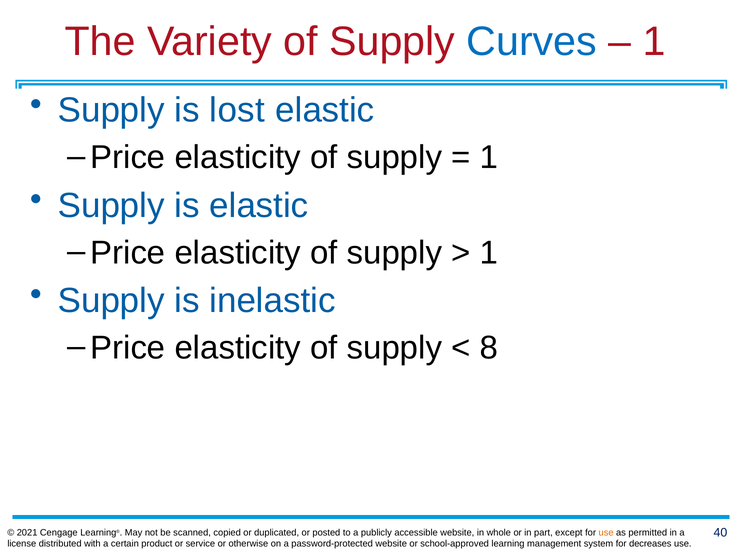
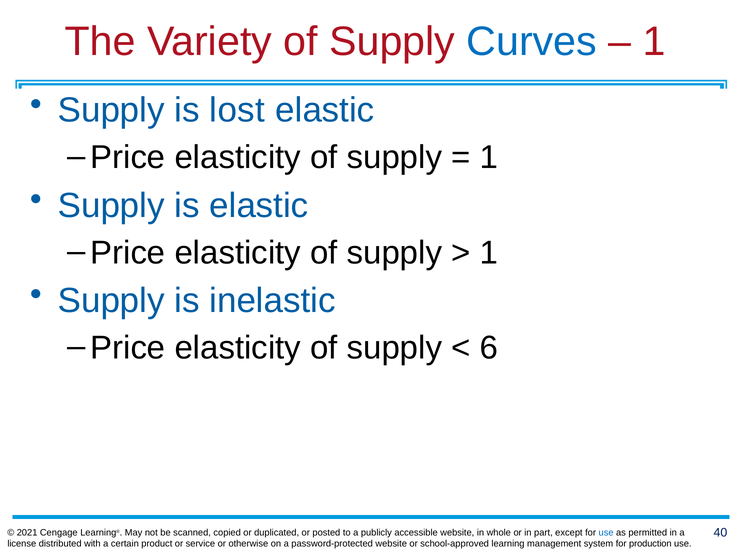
8: 8 -> 6
use at (606, 533) colour: orange -> blue
decreases: decreases -> production
